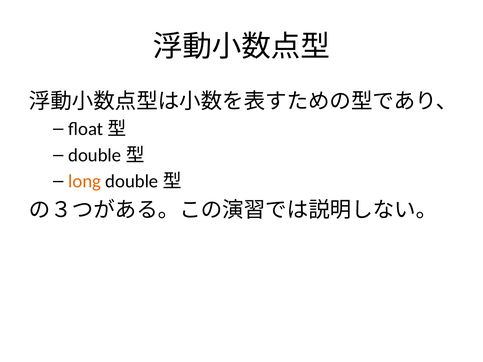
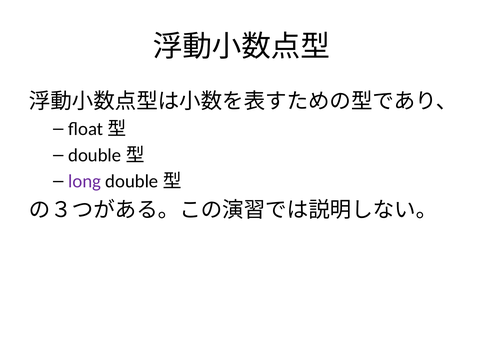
long colour: orange -> purple
